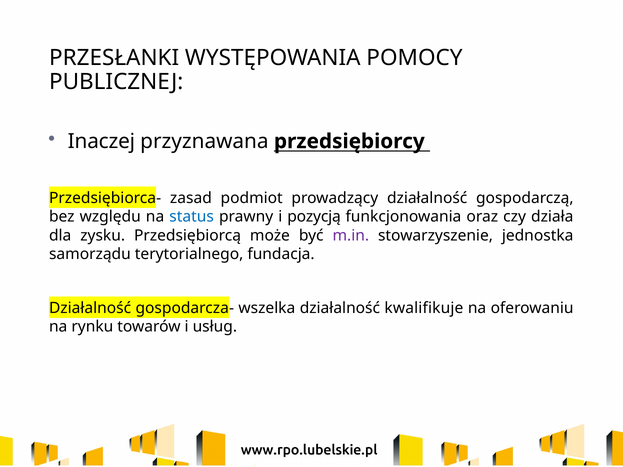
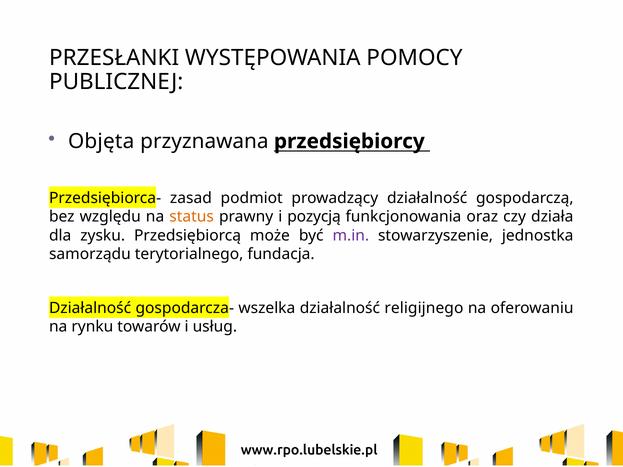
Inaczej: Inaczej -> Objęta
status colour: blue -> orange
kwalifikuje: kwalifikuje -> religijnego
